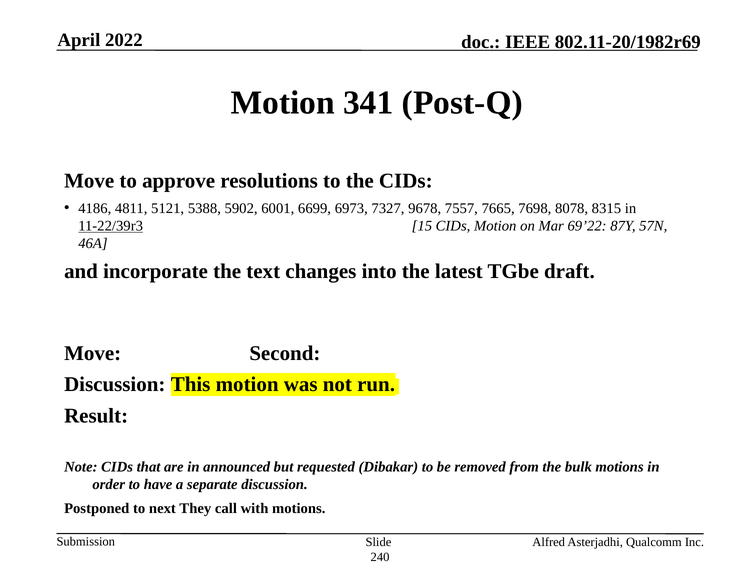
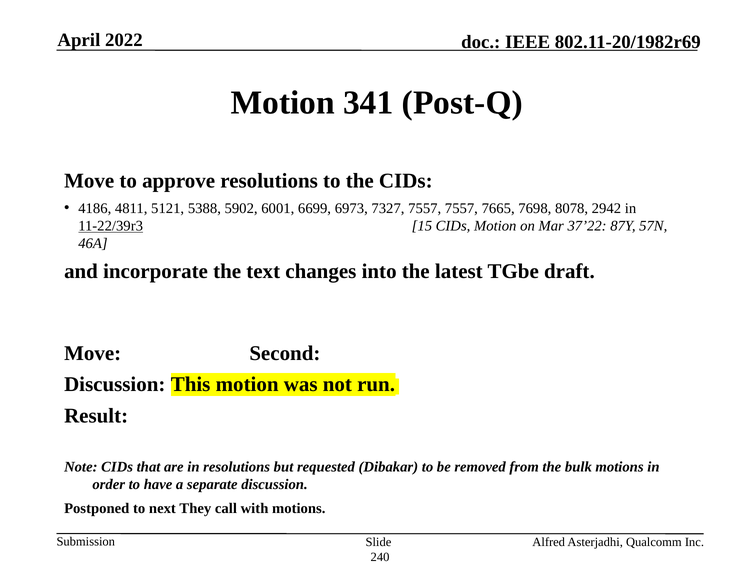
7327 9678: 9678 -> 7557
8315: 8315 -> 2942
69’22: 69’22 -> 37’22
in announced: announced -> resolutions
